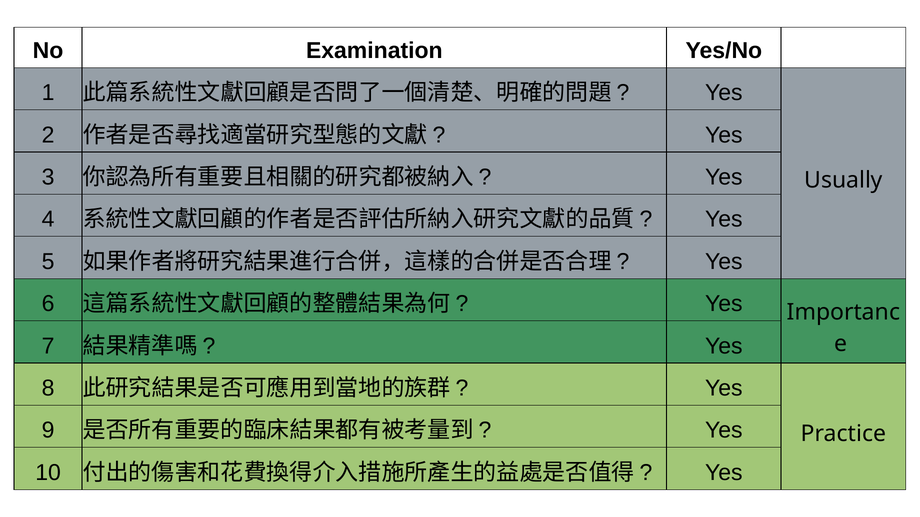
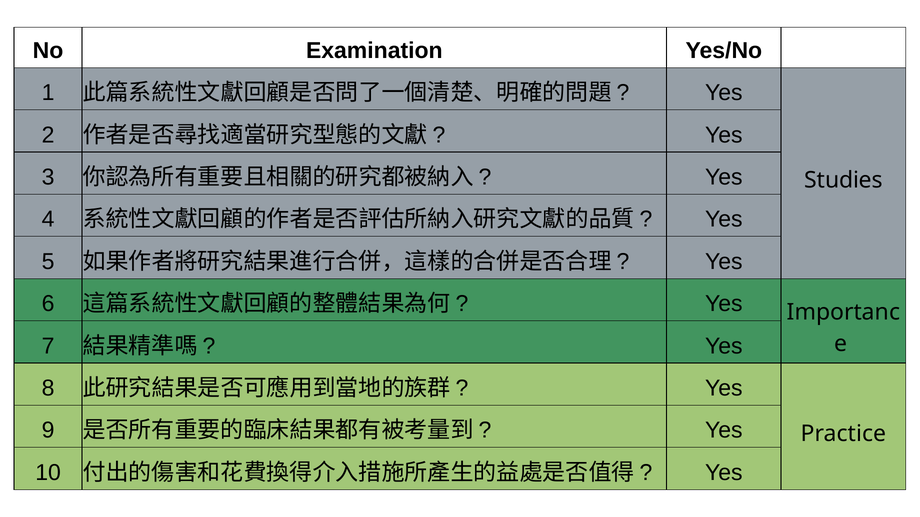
Usually: Usually -> Studies
